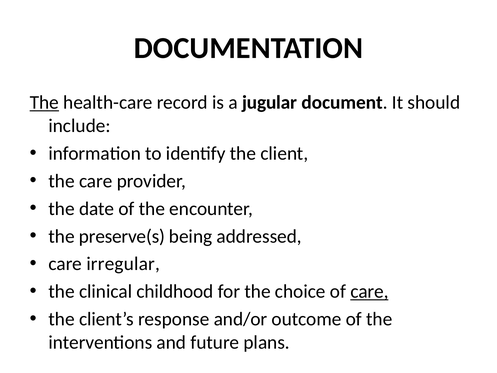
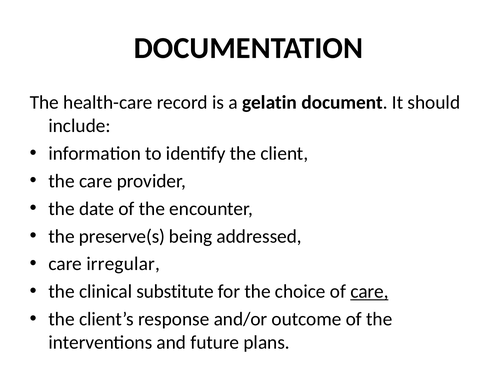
The at (44, 102) underline: present -> none
jugular: jugular -> gelatin
childhood: childhood -> substitute
